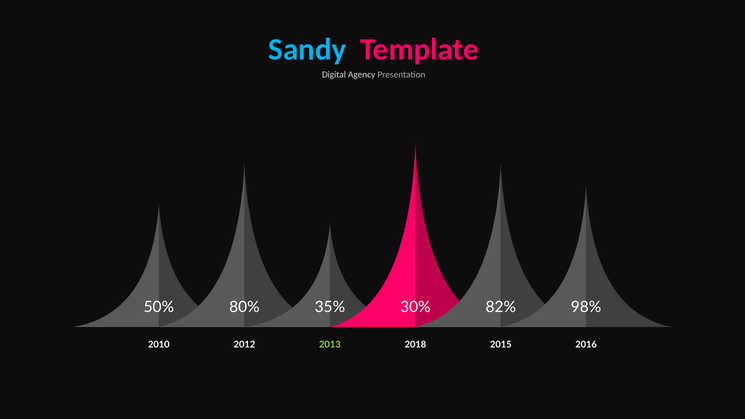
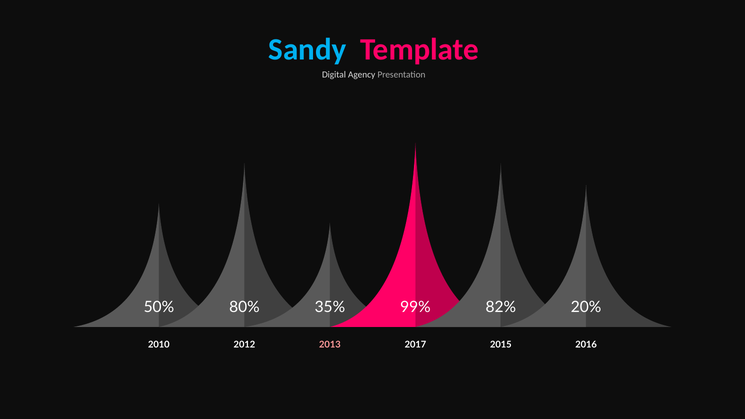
30%: 30% -> 99%
98%: 98% -> 20%
2013 colour: light green -> pink
2018: 2018 -> 2017
